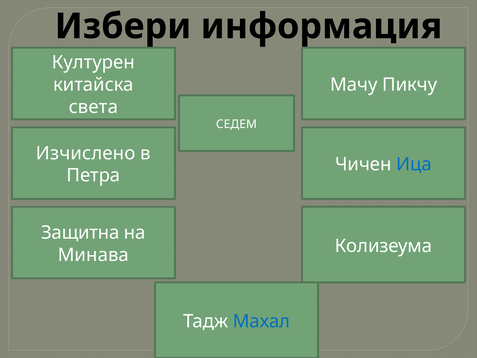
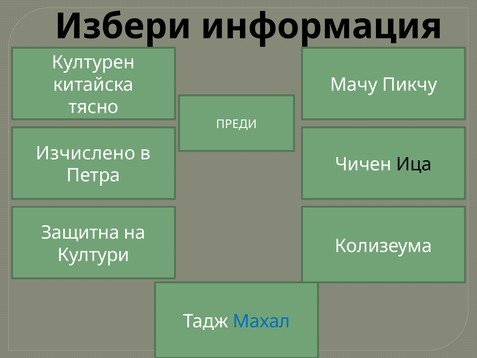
света: света -> тясно
СЕДЕМ: СЕДЕМ -> ПРЕДИ
Ица colour: blue -> black
Минава: Минава -> Култури
